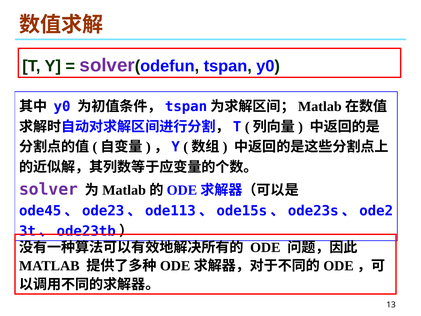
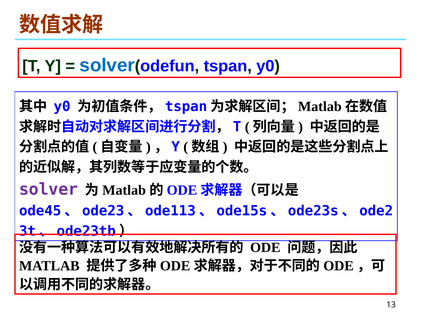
solver at (107, 65) colour: purple -> blue
